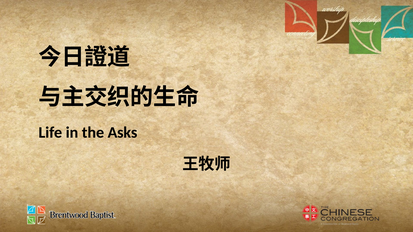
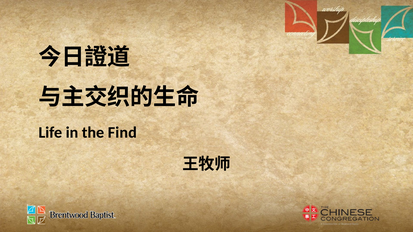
Asks: Asks -> Find
